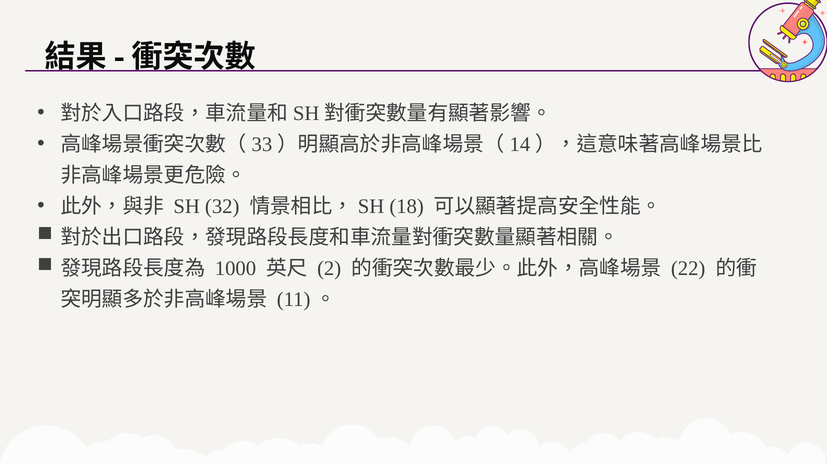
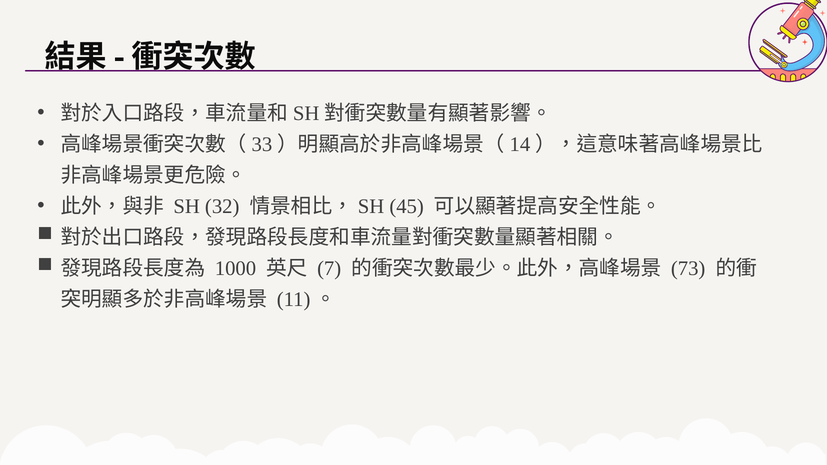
18: 18 -> 45
2: 2 -> 7
22: 22 -> 73
